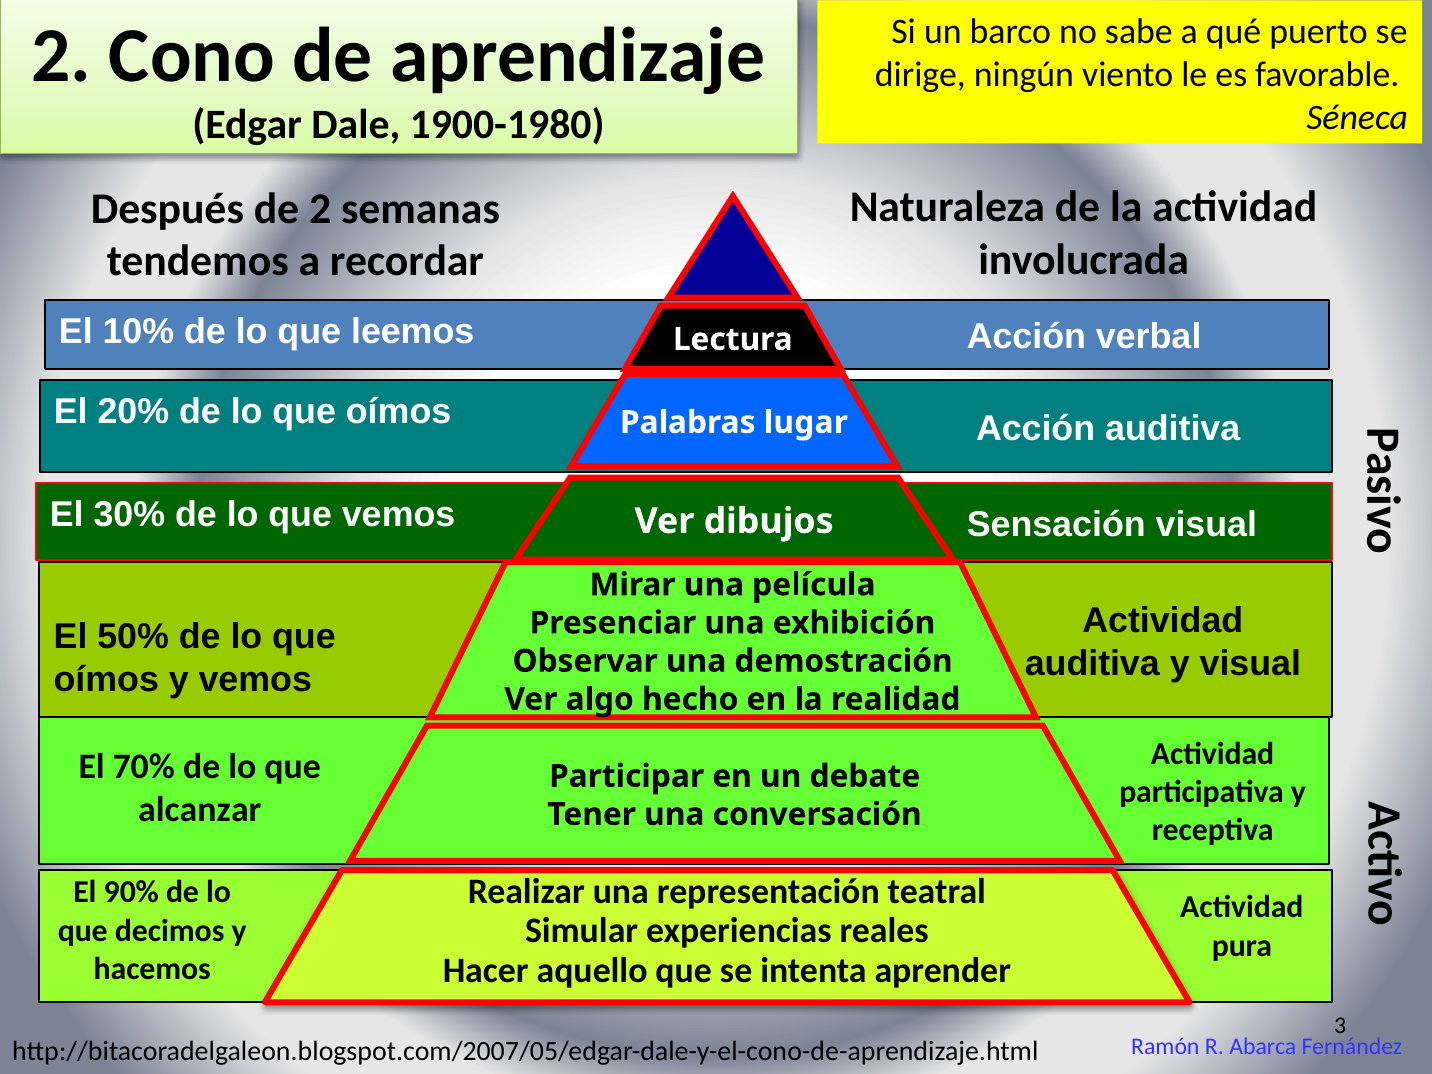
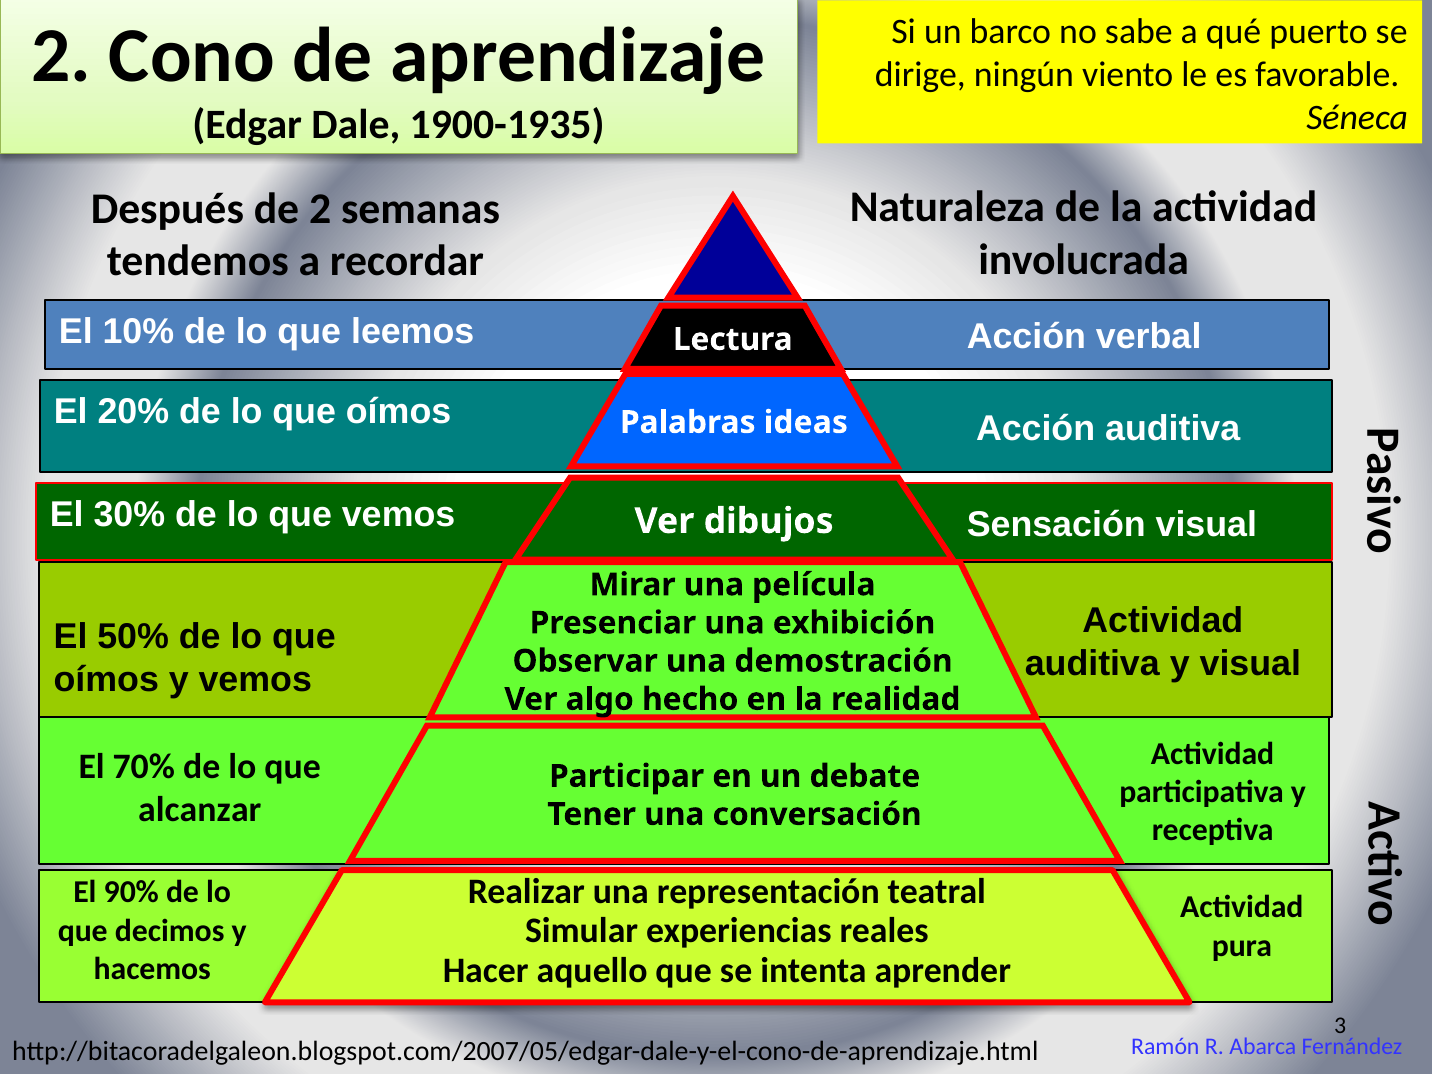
1900-1980: 1900-1980 -> 1900-1935
lugar: lugar -> ideas
